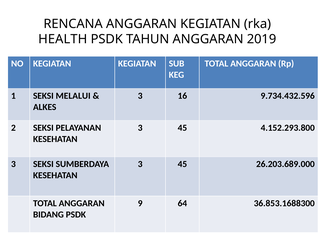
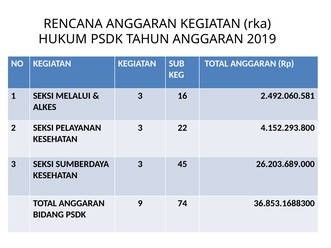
HEALTH: HEALTH -> HUKUM
9.734.432.596: 9.734.432.596 -> 2.492.060.581
45 at (182, 128): 45 -> 22
64: 64 -> 74
